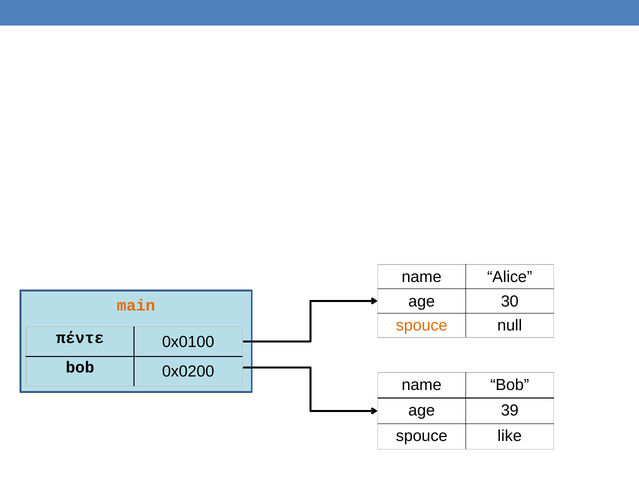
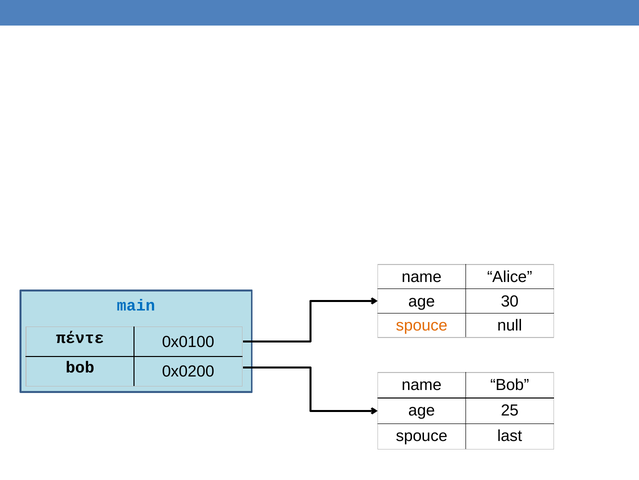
main colour: orange -> blue
39: 39 -> 25
like: like -> last
